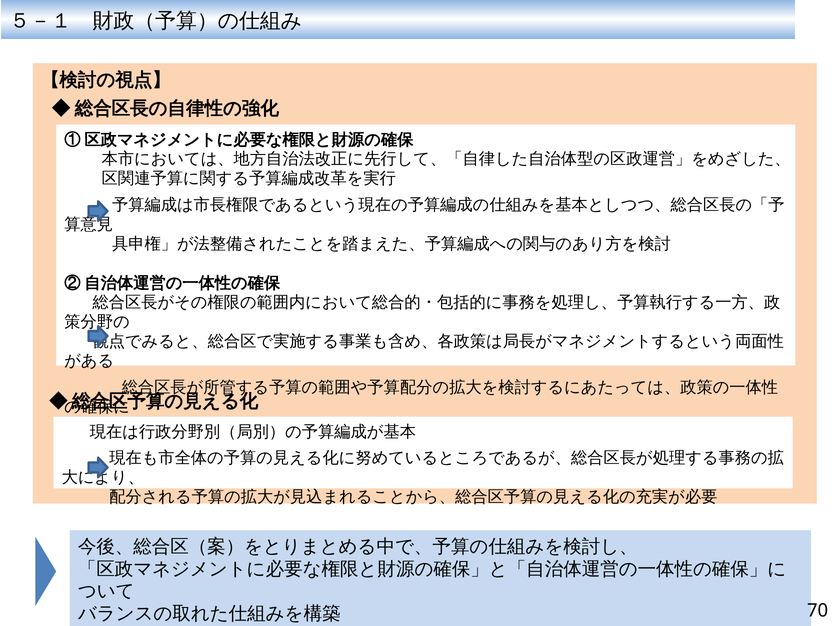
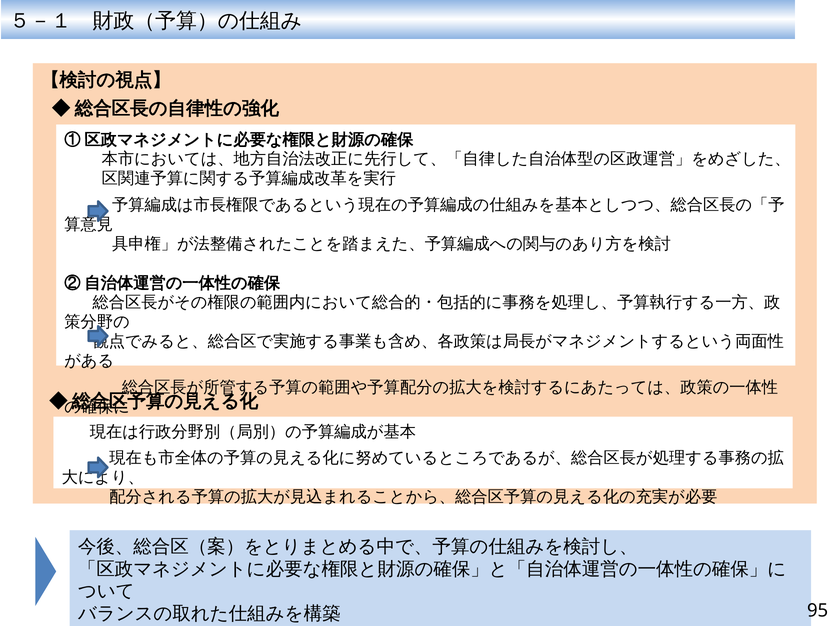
70: 70 -> 95
